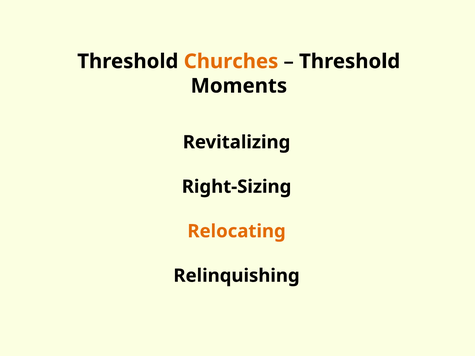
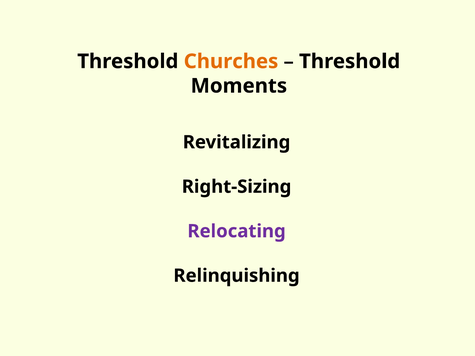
Relocating colour: orange -> purple
